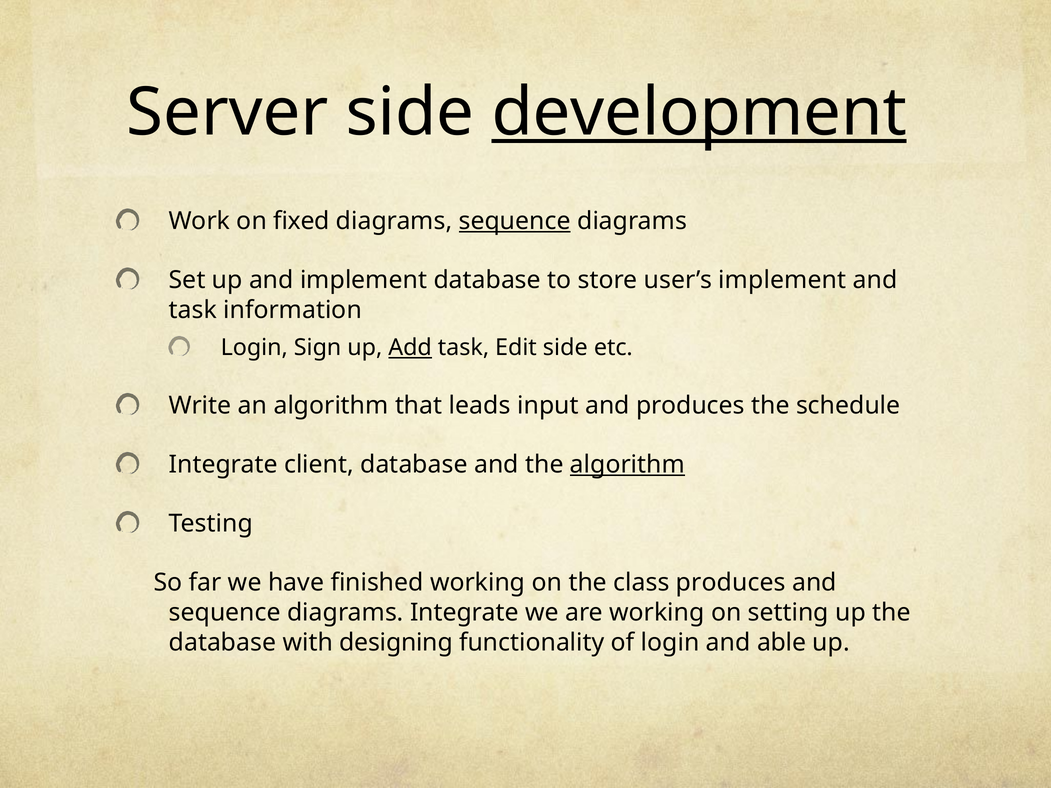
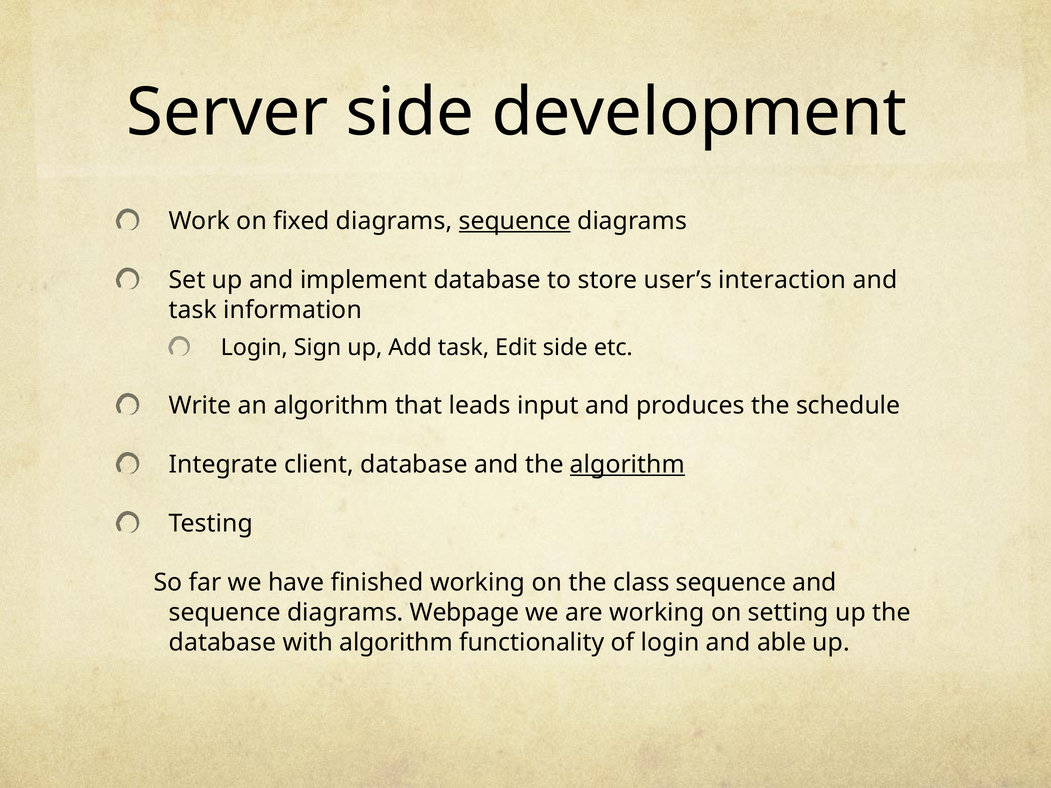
development underline: present -> none
user’s implement: implement -> interaction
Add underline: present -> none
class produces: produces -> sequence
diagrams Integrate: Integrate -> Webpage
with designing: designing -> algorithm
